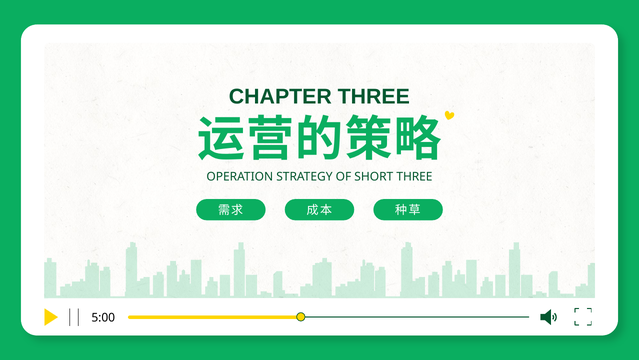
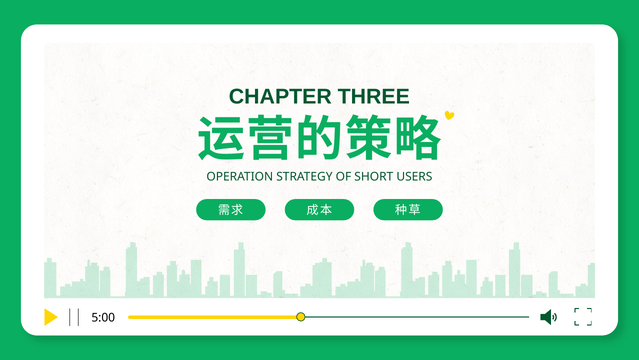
SHORT THREE: THREE -> USERS
